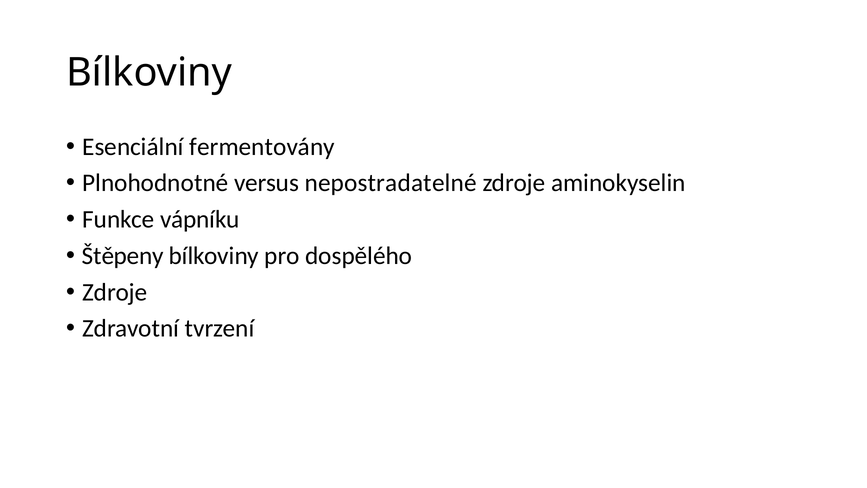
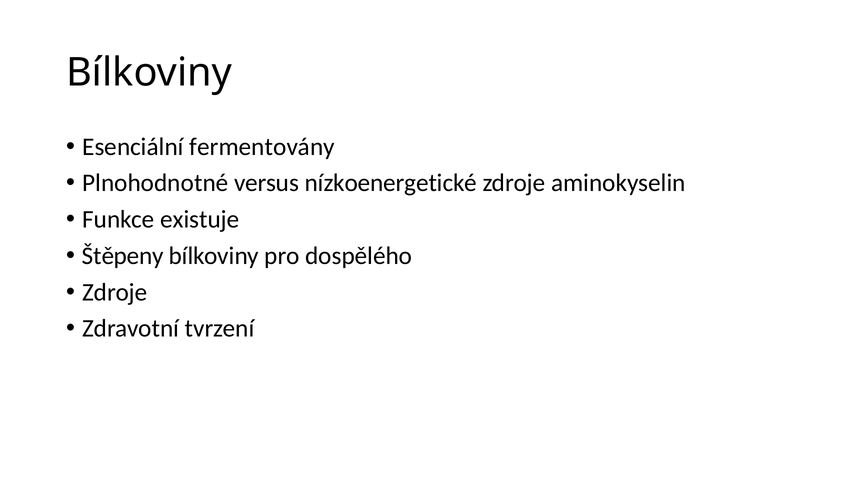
nepostradatelné: nepostradatelné -> nízkoenergetické
vápníku: vápníku -> existuje
